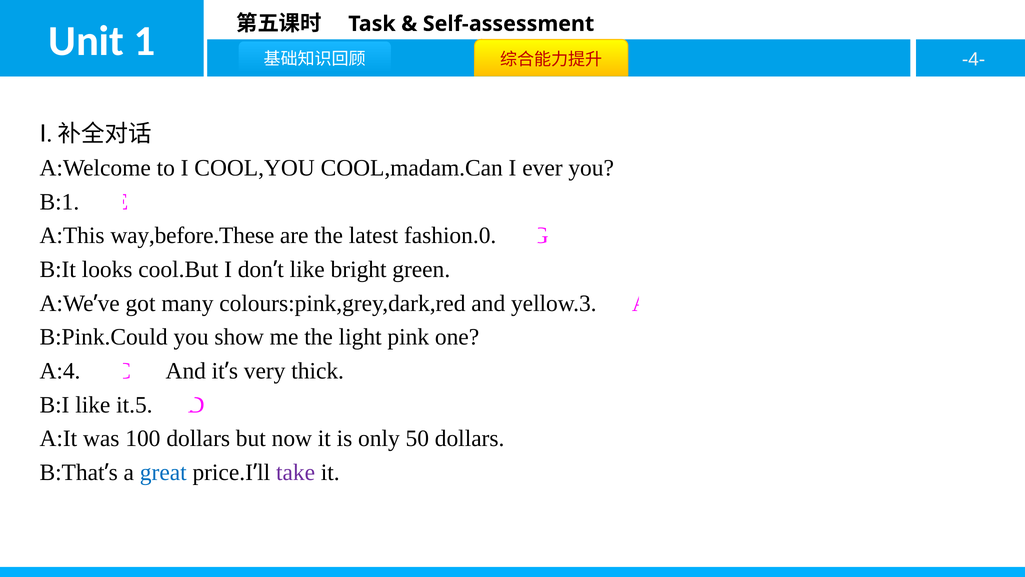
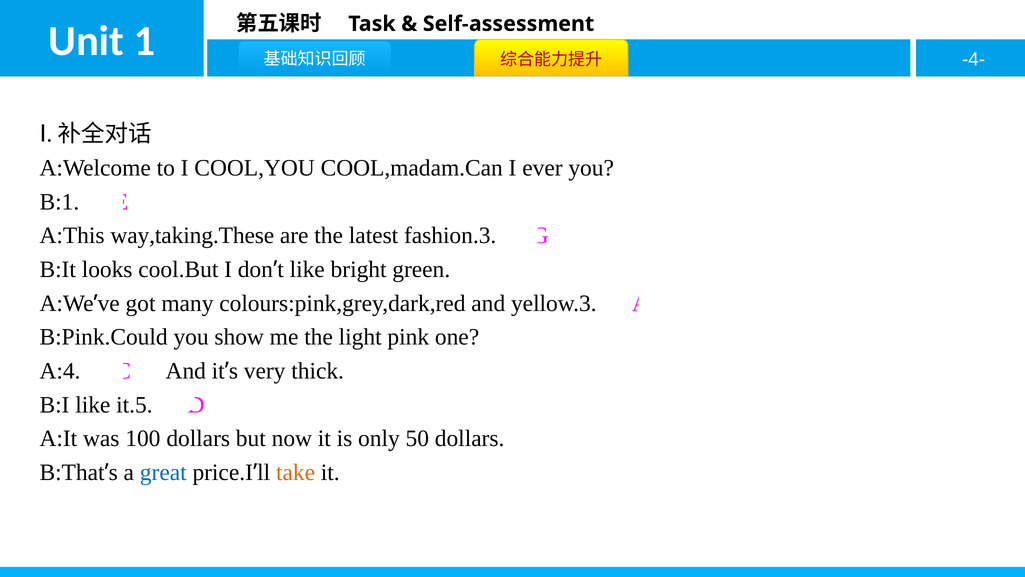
way,before.These: way,before.These -> way,taking.These
fashion.0: fashion.0 -> fashion.3
take colour: purple -> orange
